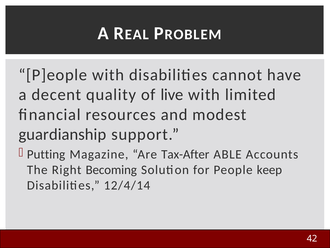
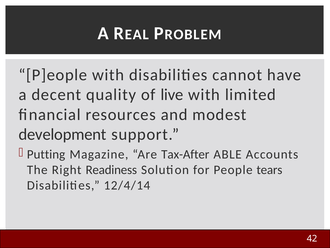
guardianship: guardianship -> development
Becoming: Becoming -> Readiness
keep: keep -> tears
